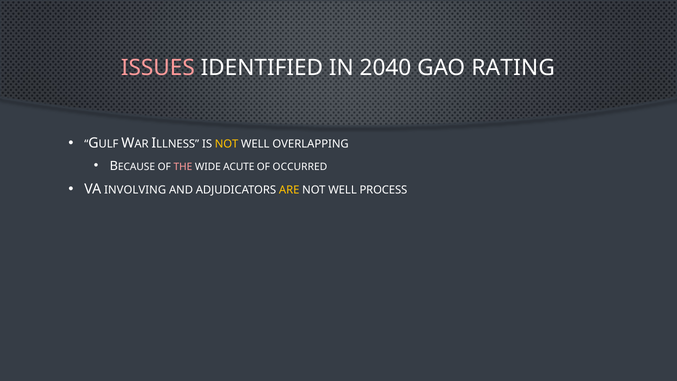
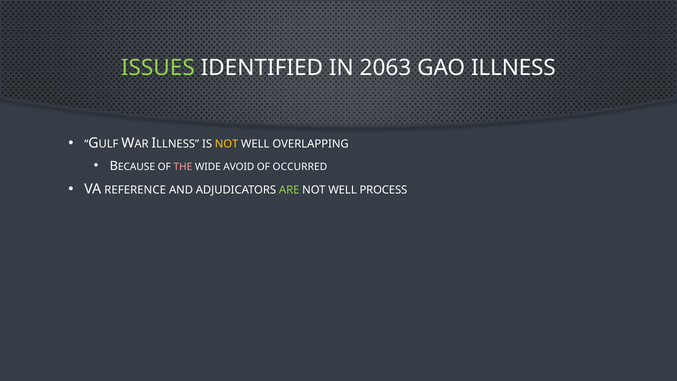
ISSUES colour: pink -> light green
2040: 2040 -> 2063
RATING: RATING -> ILLNESS
ACUTE: ACUTE -> AVOID
INVOLVING: INVOLVING -> REFERENCE
ARE colour: yellow -> light green
